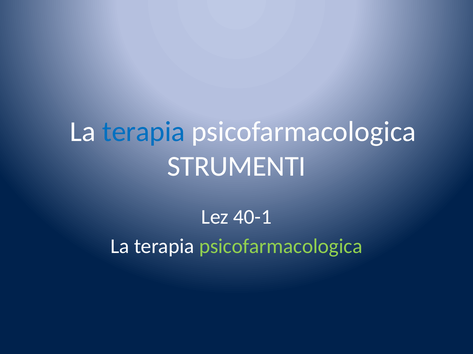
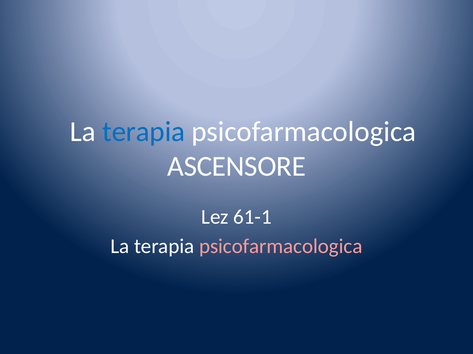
STRUMENTI: STRUMENTI -> ASCENSORE
40-1: 40-1 -> 61-1
psicofarmacologica at (281, 247) colour: light green -> pink
